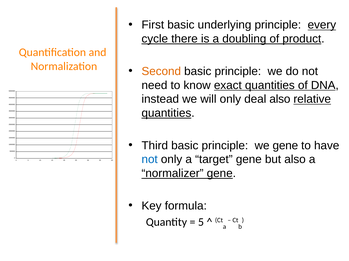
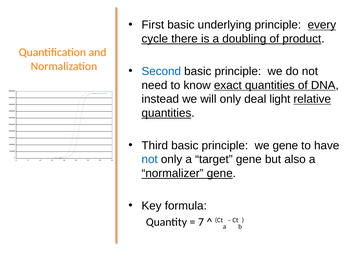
Second colour: orange -> blue
deal also: also -> light
5 at (201, 223): 5 -> 7
